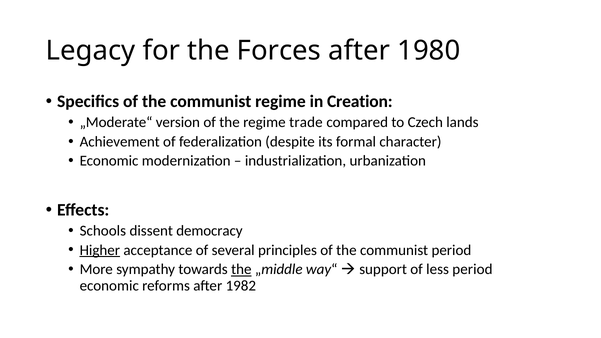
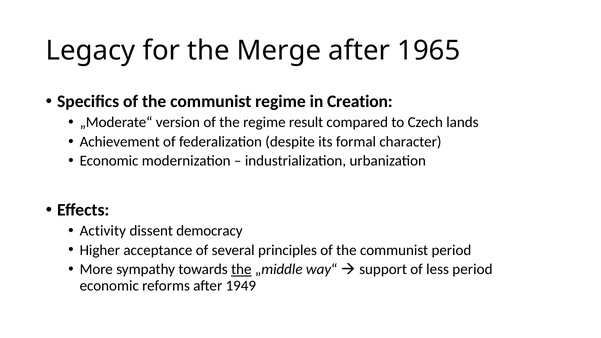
Forces: Forces -> Merge
1980: 1980 -> 1965
trade: trade -> result
Schools: Schools -> Activity
Higher underline: present -> none
1982: 1982 -> 1949
